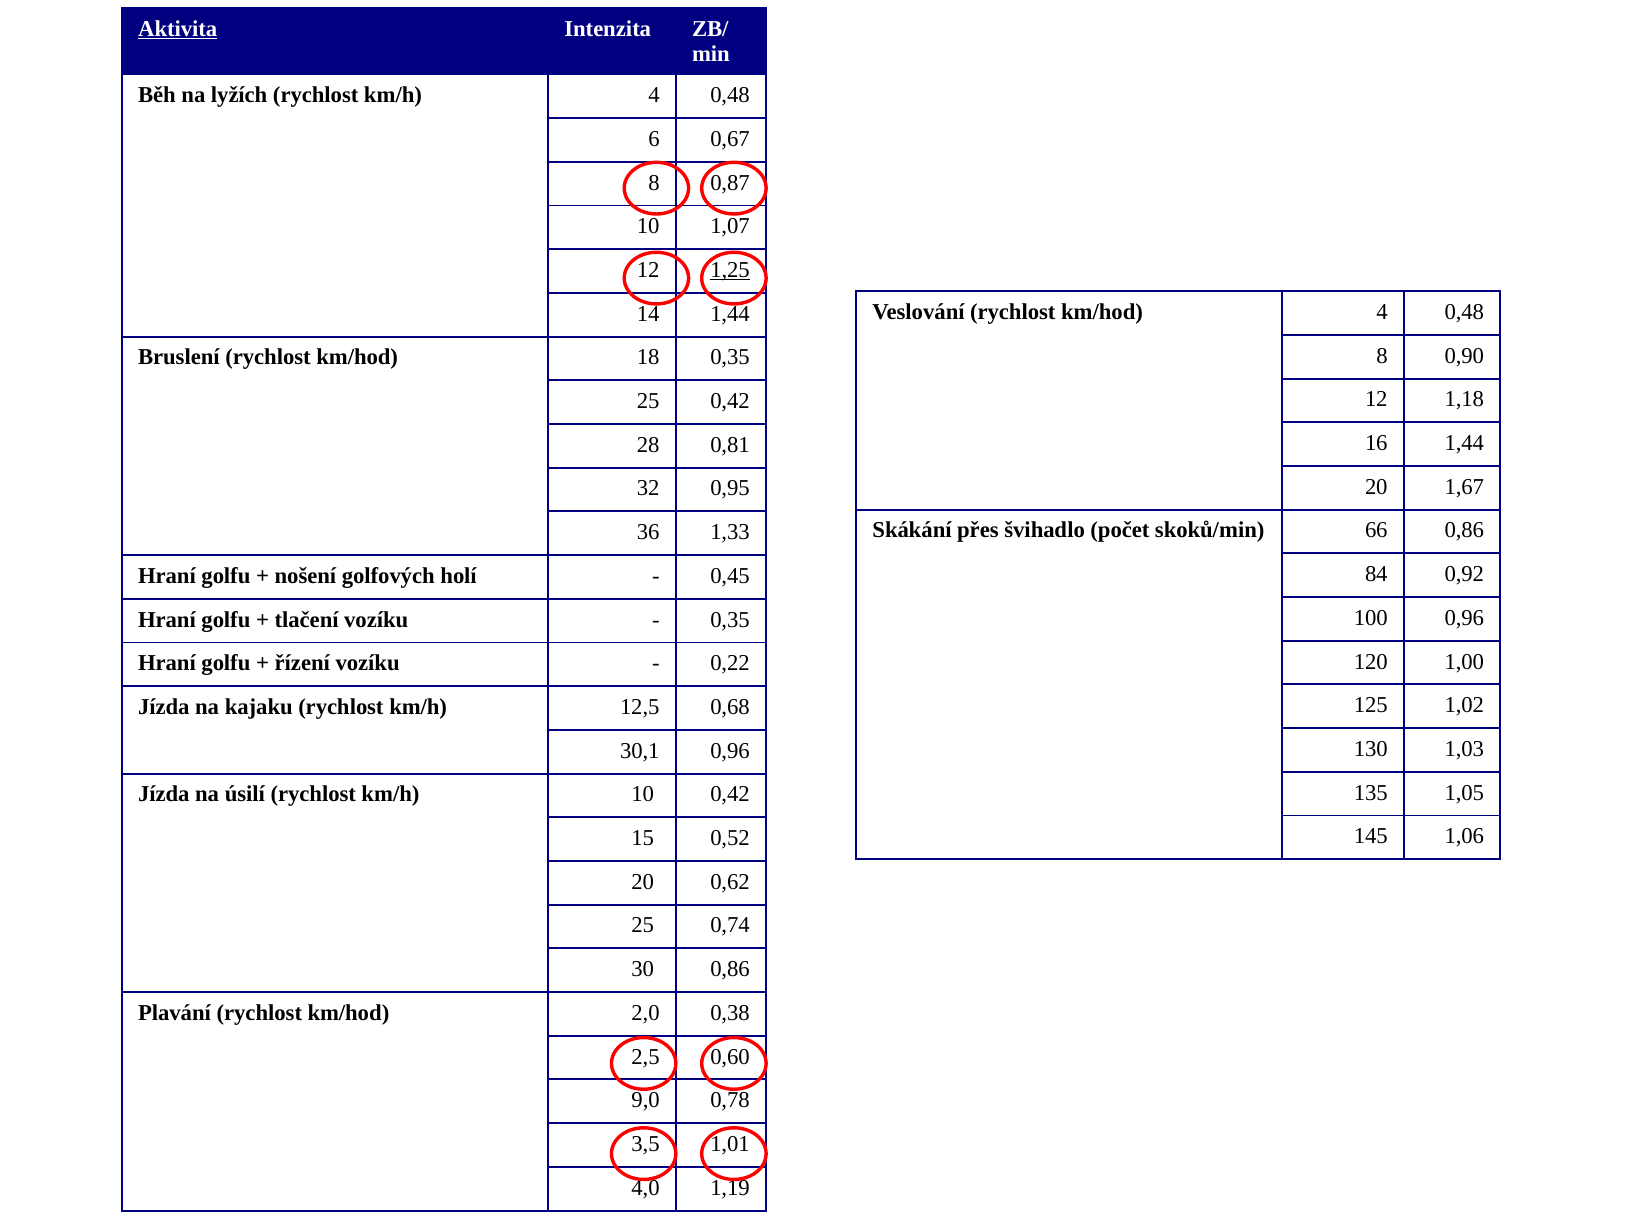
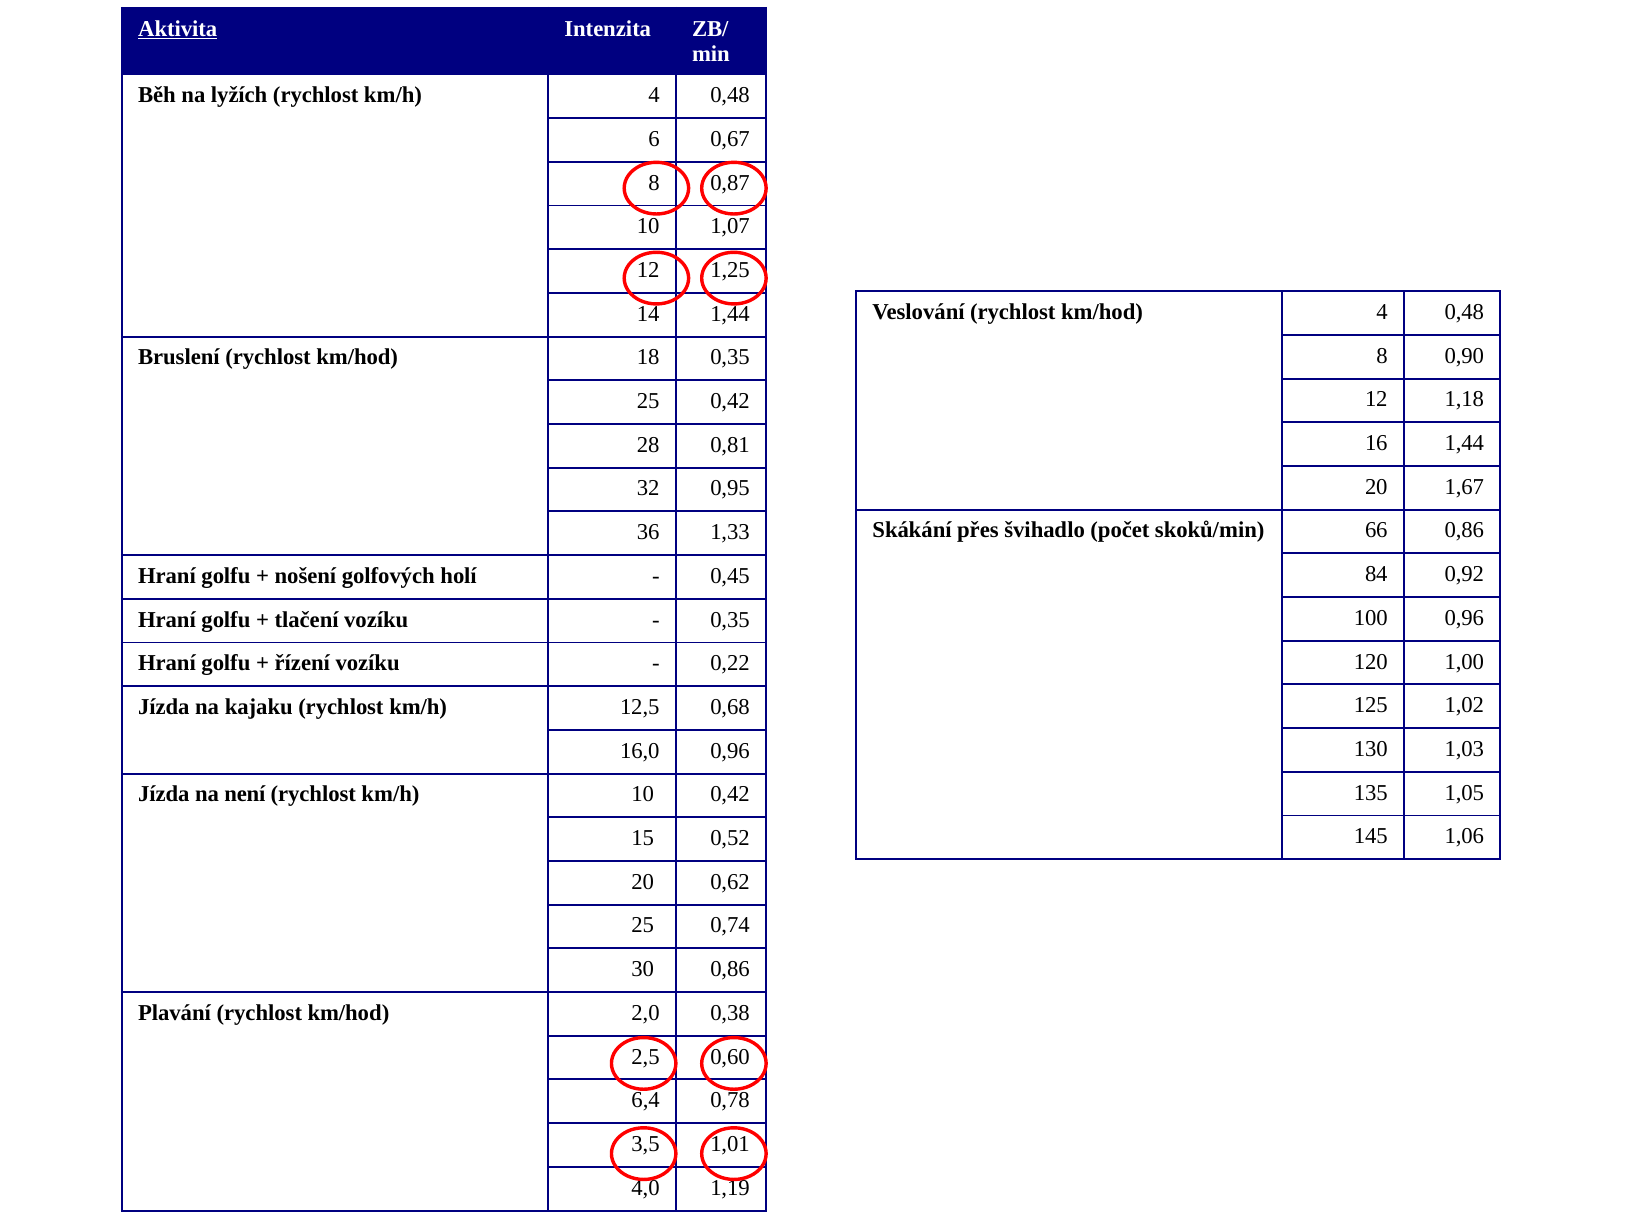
1,25 underline: present -> none
30,1: 30,1 -> 16,0
úsilí: úsilí -> není
9,0: 9,0 -> 6,4
